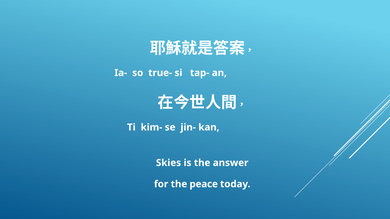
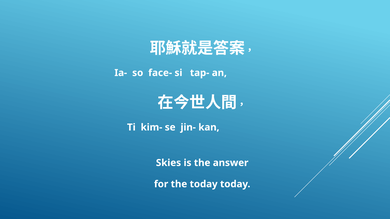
true-: true- -> face-
the peace: peace -> today
